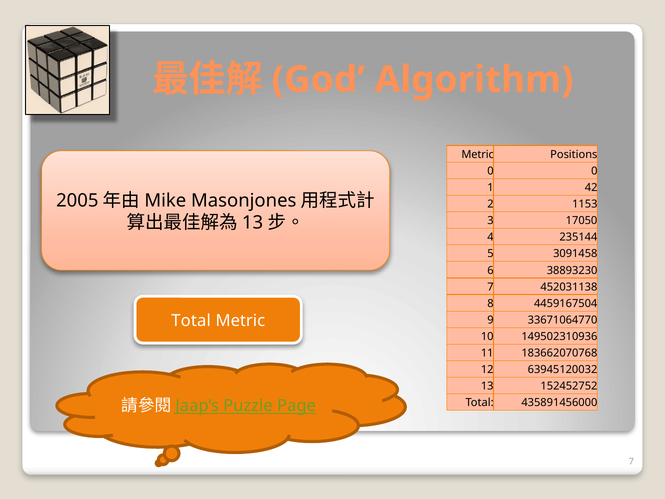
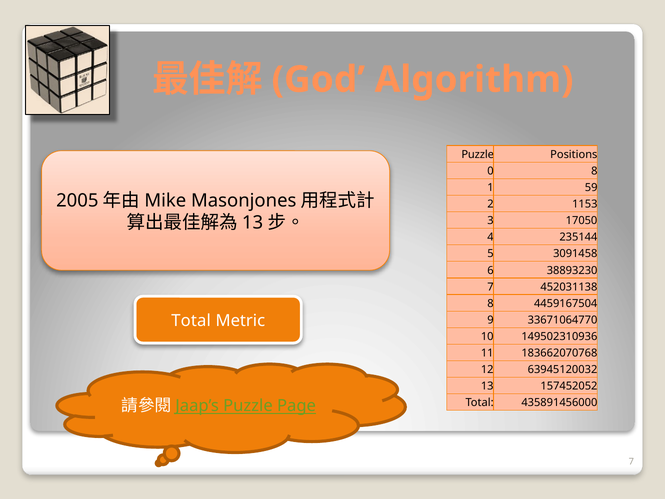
Metric at (478, 154): Metric -> Puzzle
0 0: 0 -> 8
42: 42 -> 59
152452752: 152452752 -> 157452052
